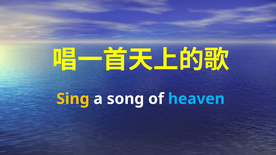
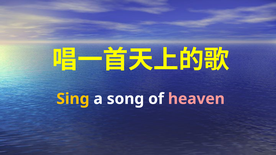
heaven colour: light blue -> pink
